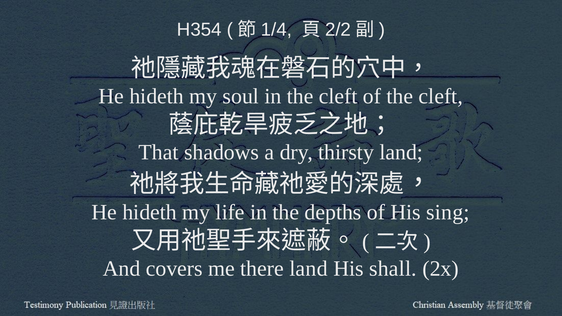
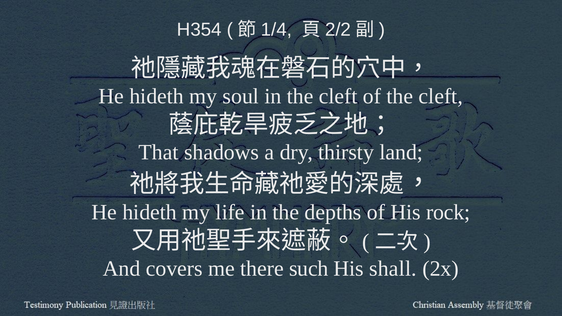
sing: sing -> rock
there land: land -> such
